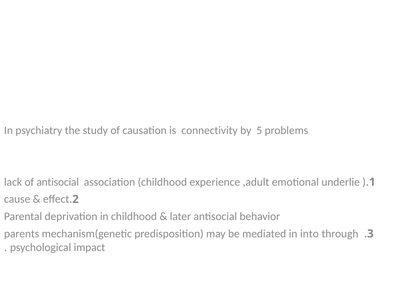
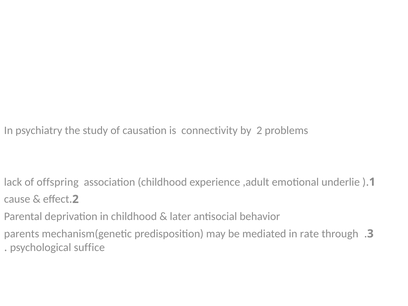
by 5: 5 -> 2
of antisocial: antisocial -> offspring
into: into -> rate
impact: impact -> suffice
